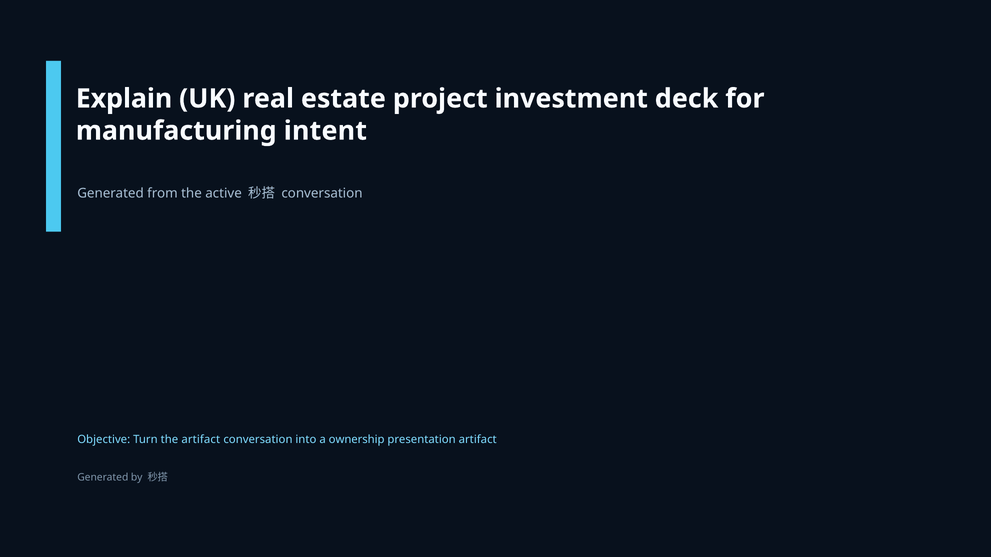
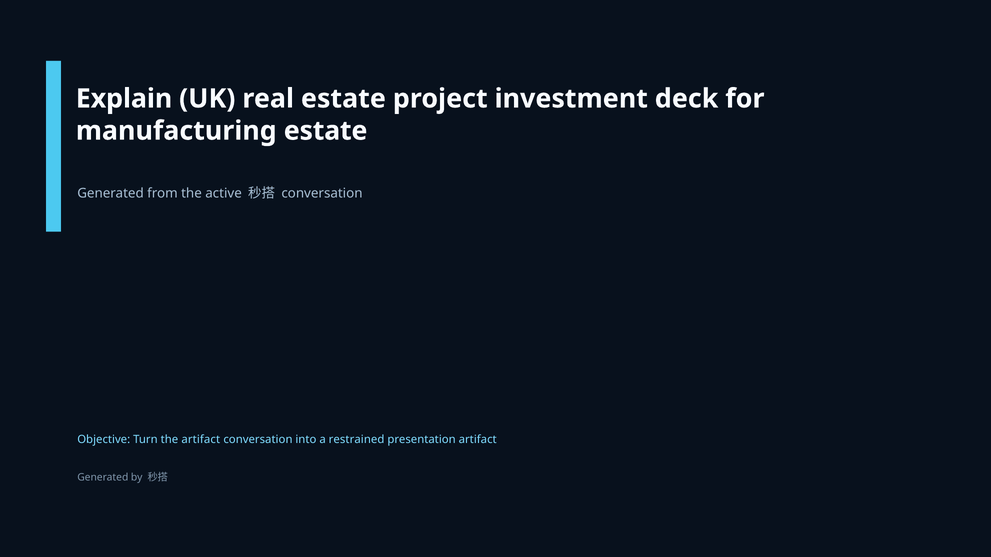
manufacturing intent: intent -> estate
ownership: ownership -> restrained
